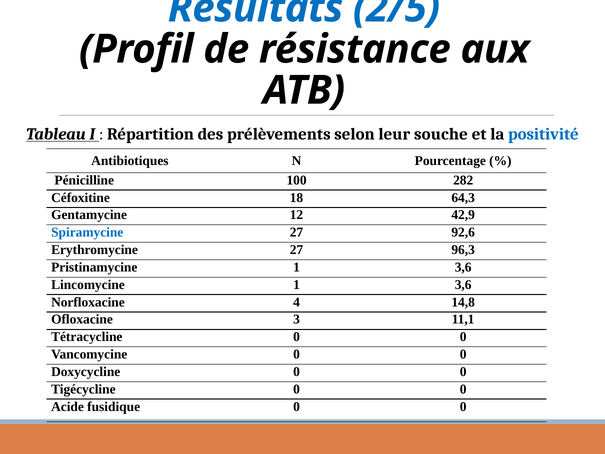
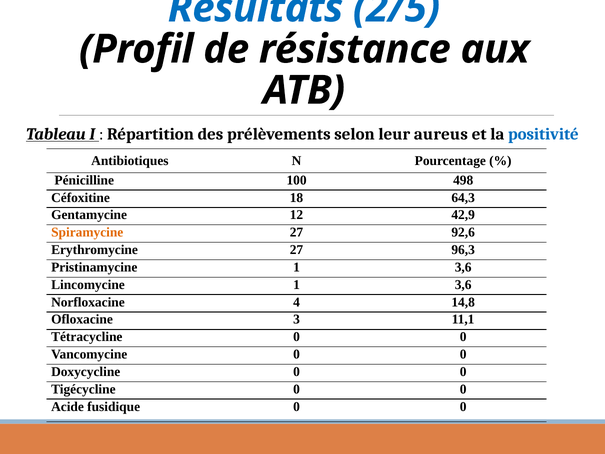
souche: souche -> aureus
282: 282 -> 498
Spiramycine colour: blue -> orange
